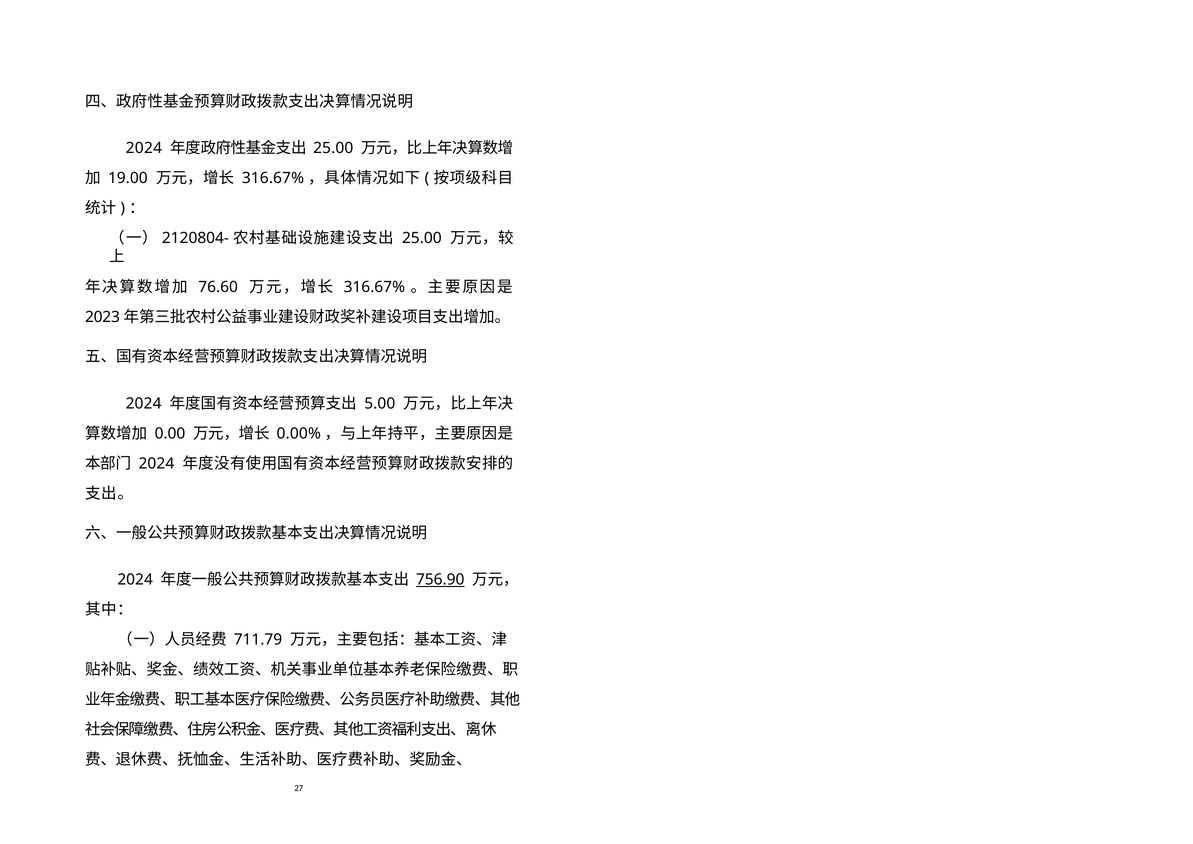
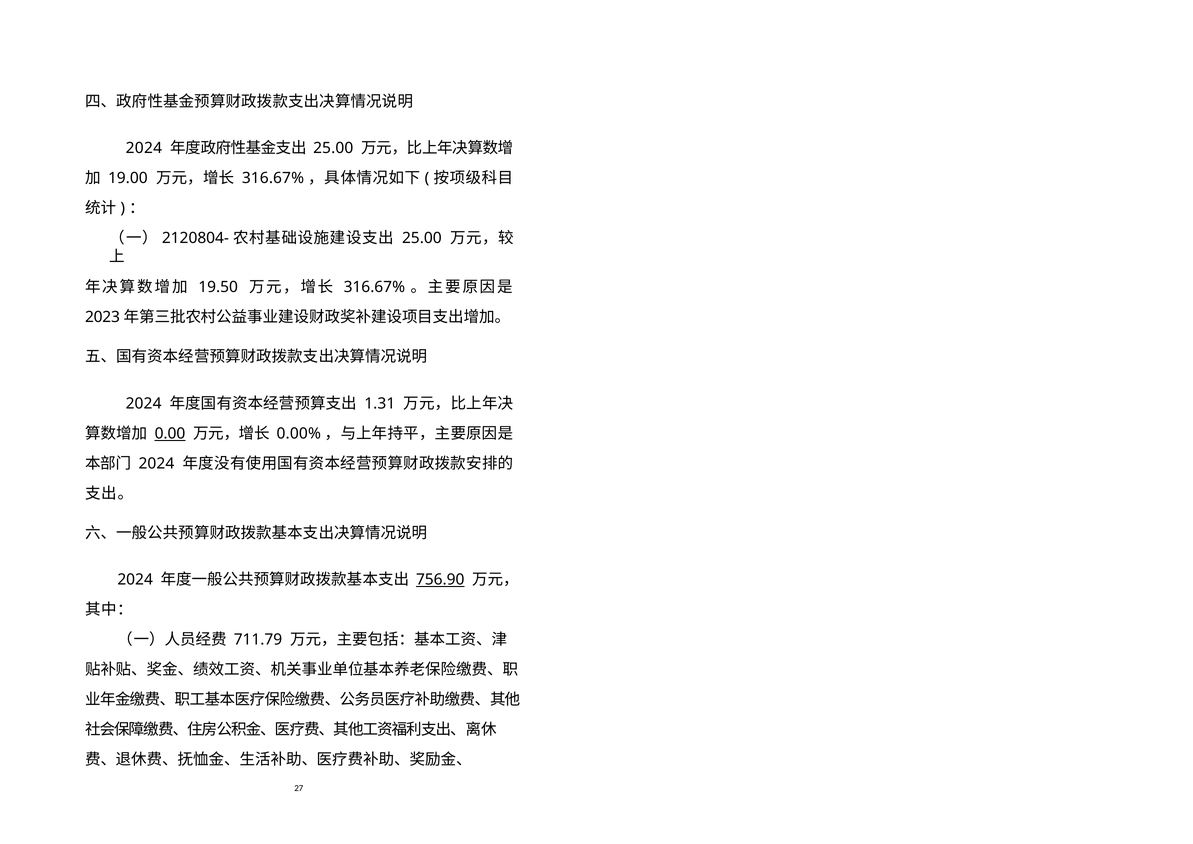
76.60: 76.60 -> 19.50
5.00: 5.00 -> 1.31
0.00 underline: none -> present
